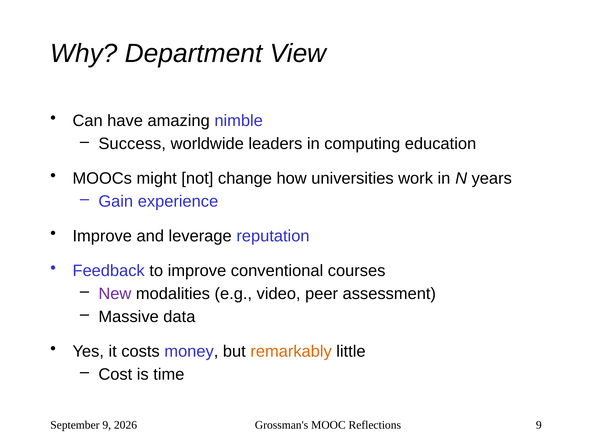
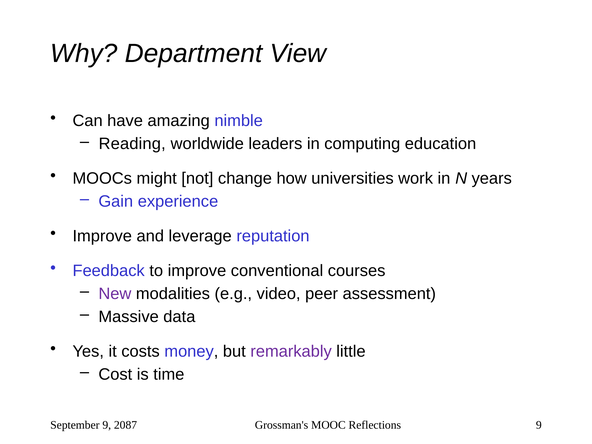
Success: Success -> Reading
remarkably colour: orange -> purple
2026: 2026 -> 2087
